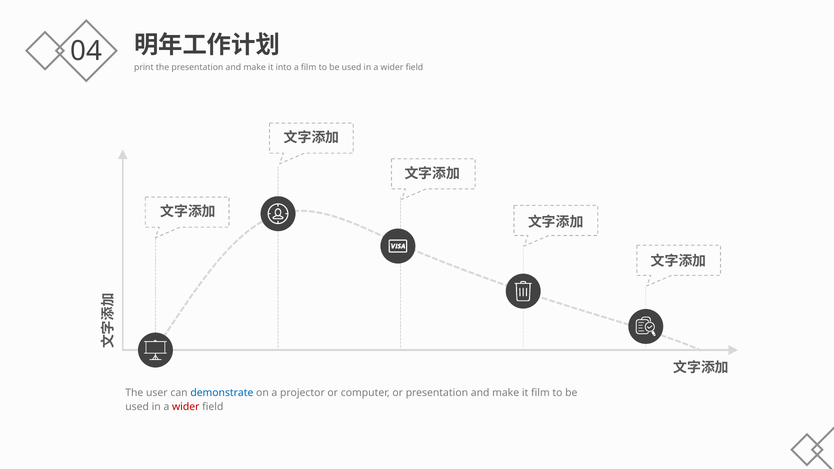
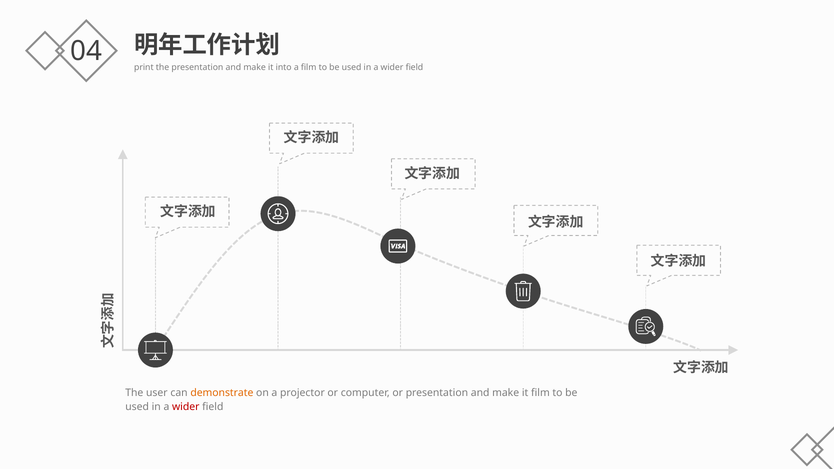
demonstrate colour: blue -> orange
